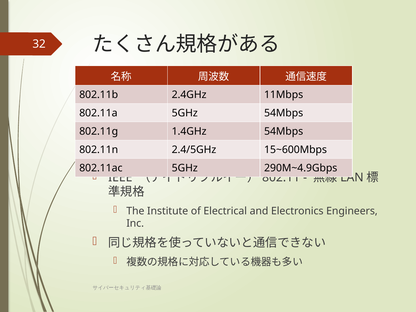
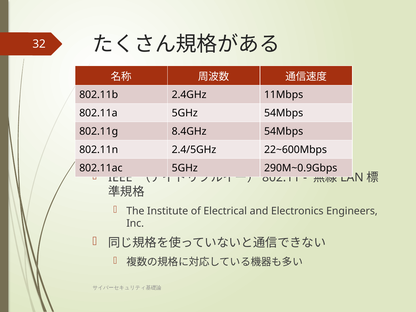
1.4GHz: 1.4GHz -> 8.4GHz
15~600Mbps: 15~600Mbps -> 22~600Mbps
290M~4.9Gbps: 290M~4.9Gbps -> 290M~0.9Gbps
